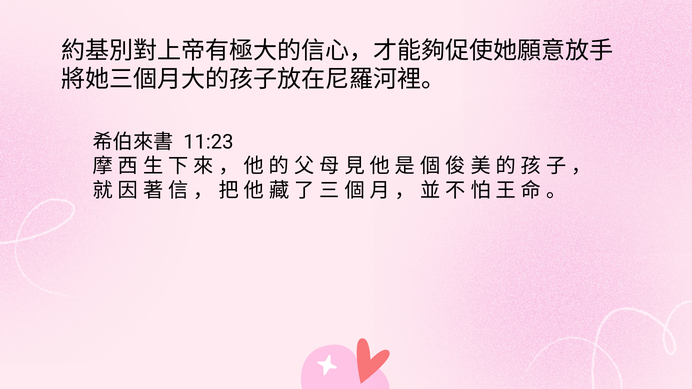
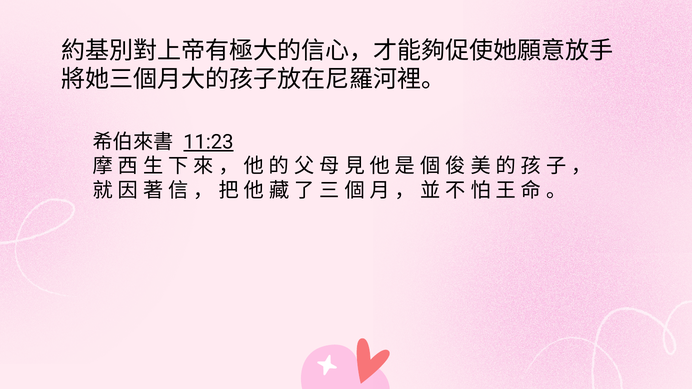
11:23 underline: none -> present
